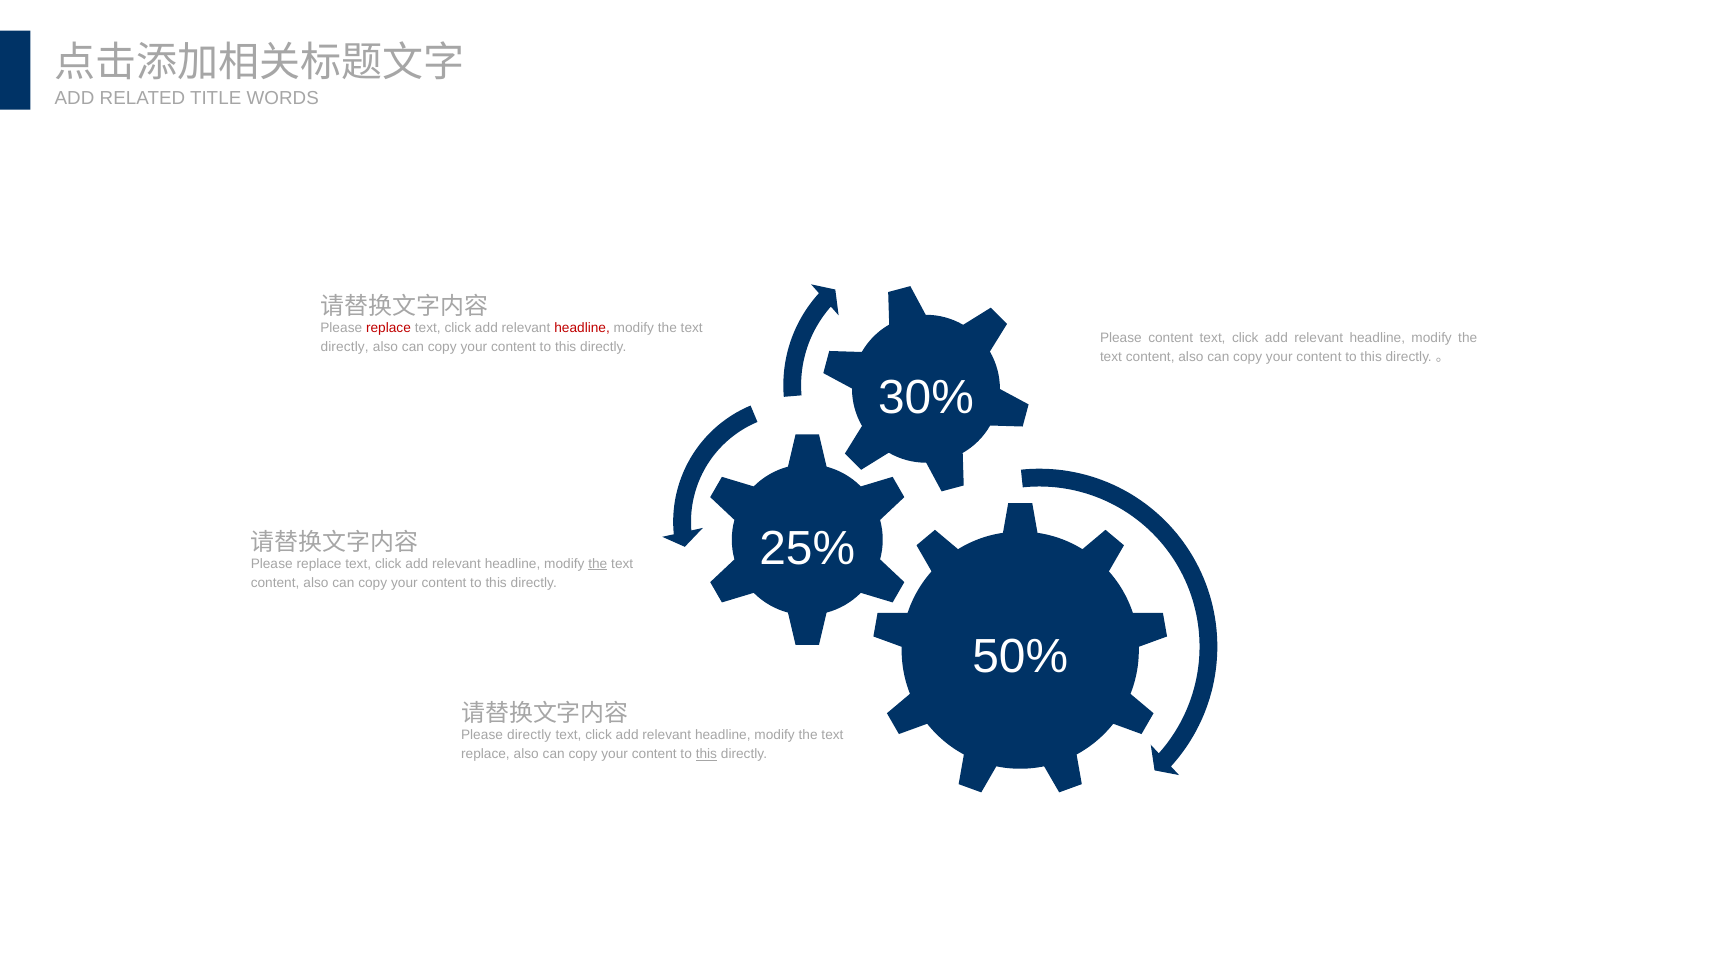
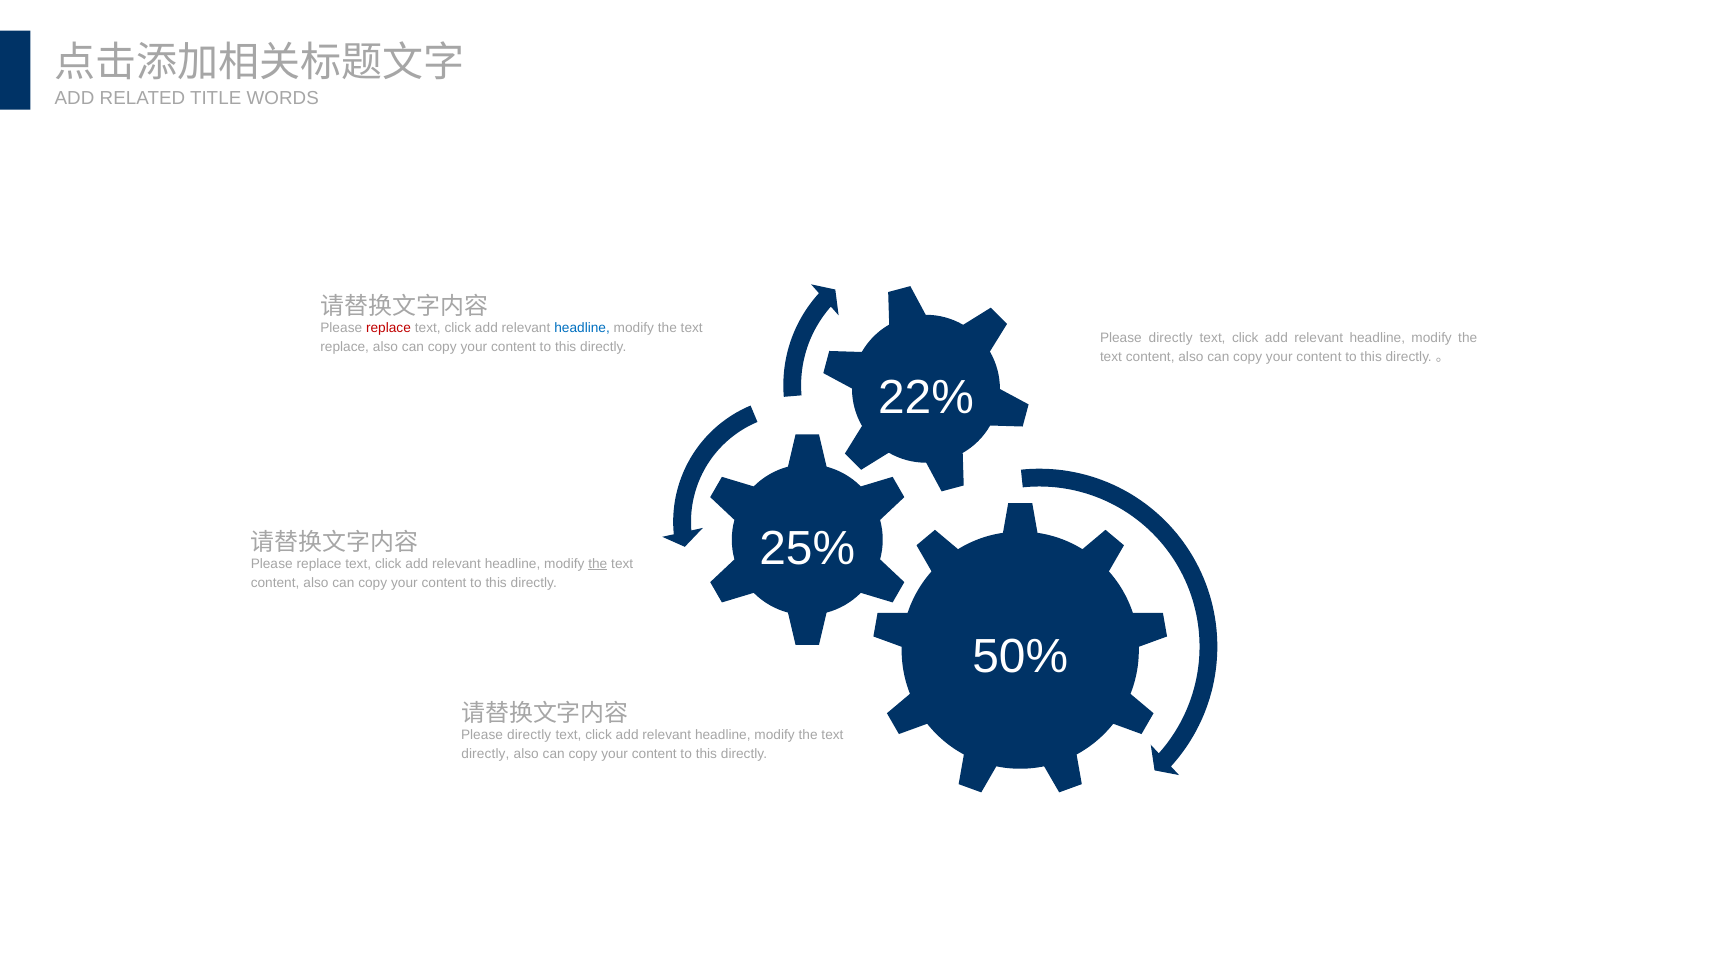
headline at (582, 328) colour: red -> blue
content at (1171, 338): content -> directly
directly at (345, 347): directly -> replace
30%: 30% -> 22%
replace at (485, 754): replace -> directly
this at (706, 754) underline: present -> none
